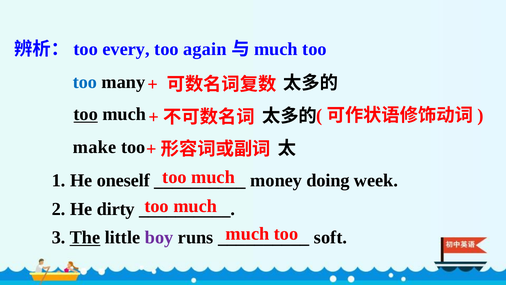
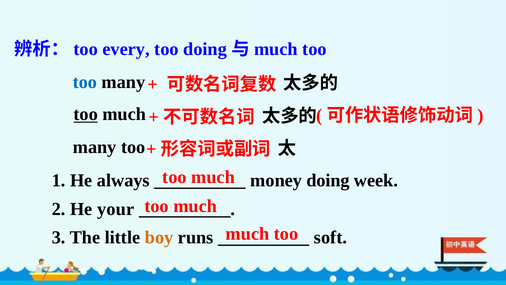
too again: again -> doing
make at (95, 147): make -> many
oneself: oneself -> always
dirty: dirty -> your
The underline: present -> none
boy colour: purple -> orange
